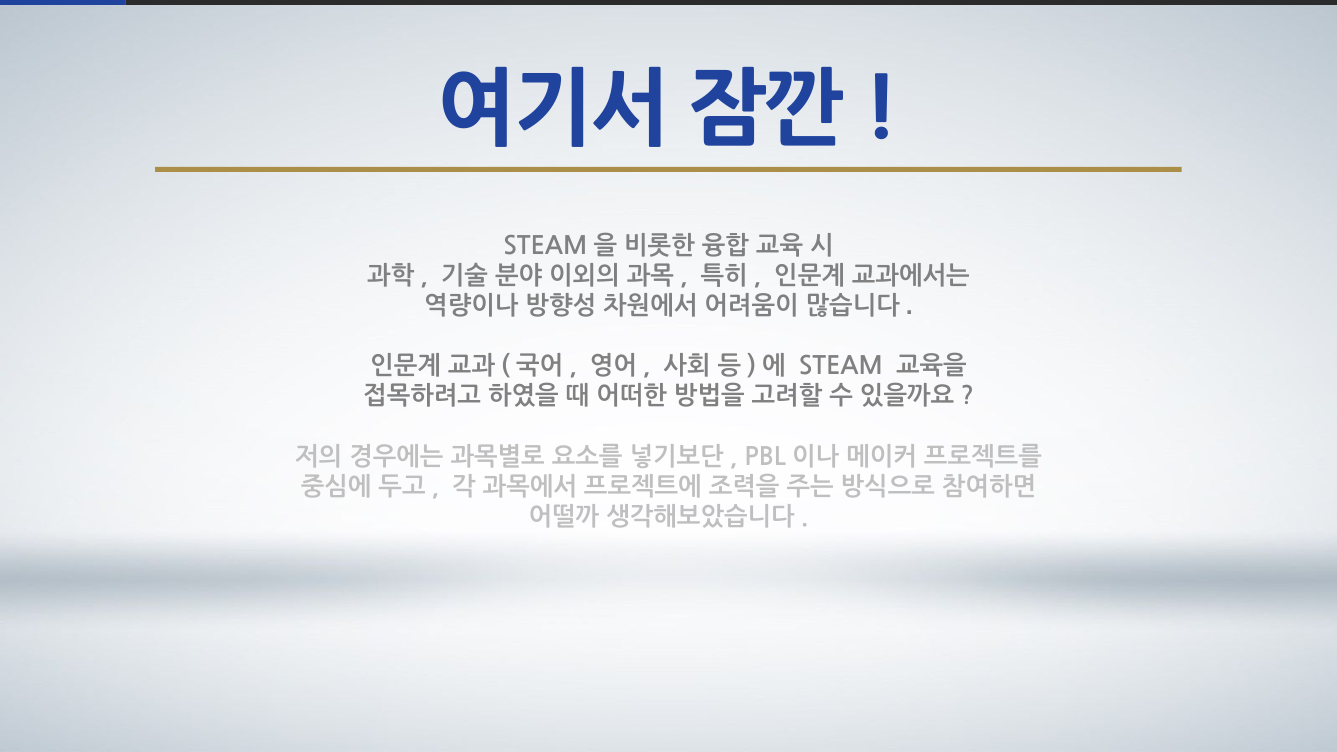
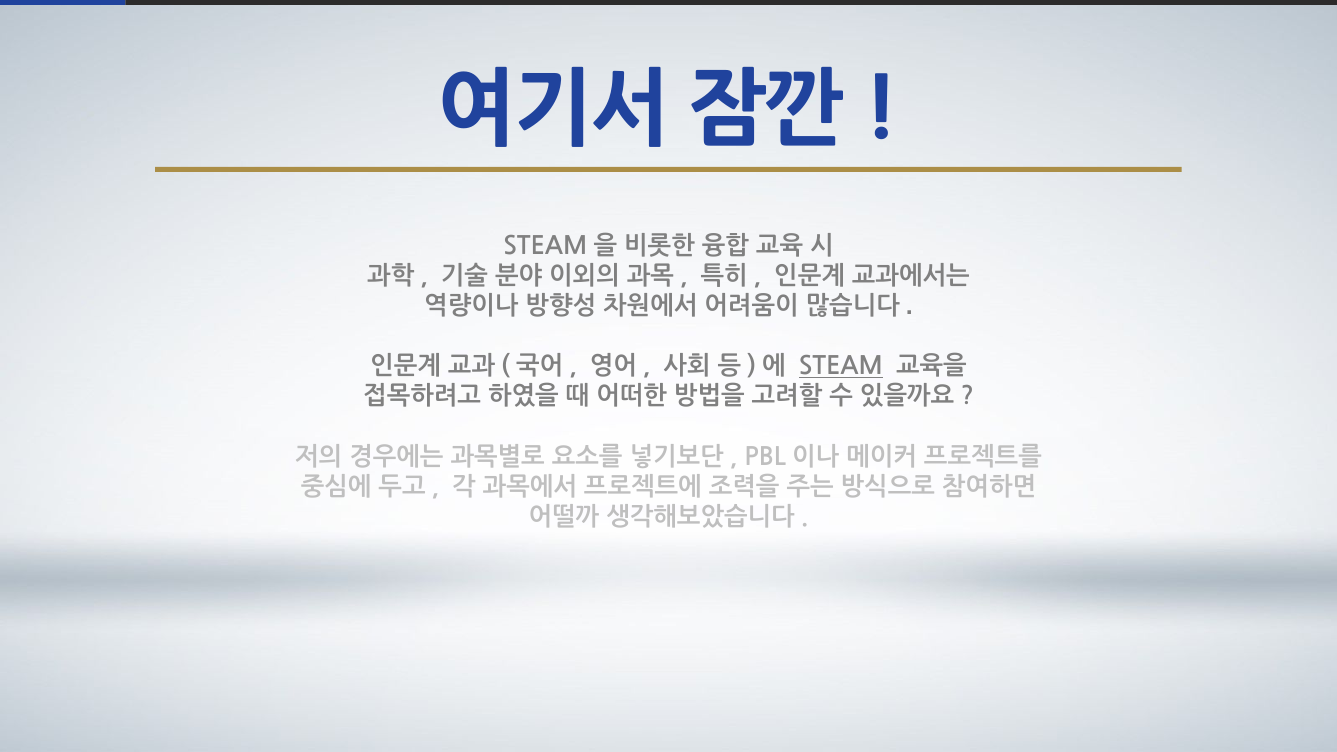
STEAM underline: none -> present
